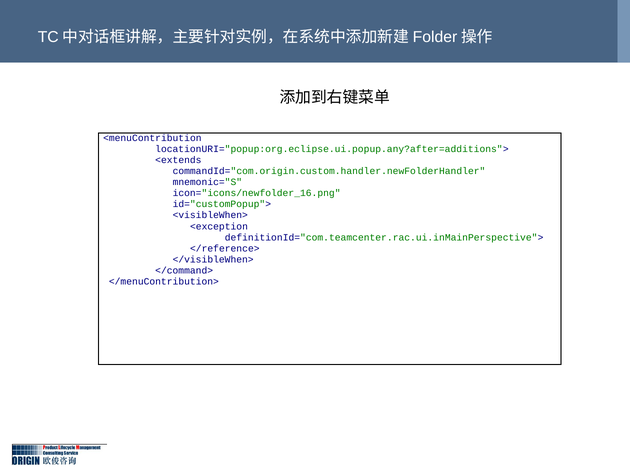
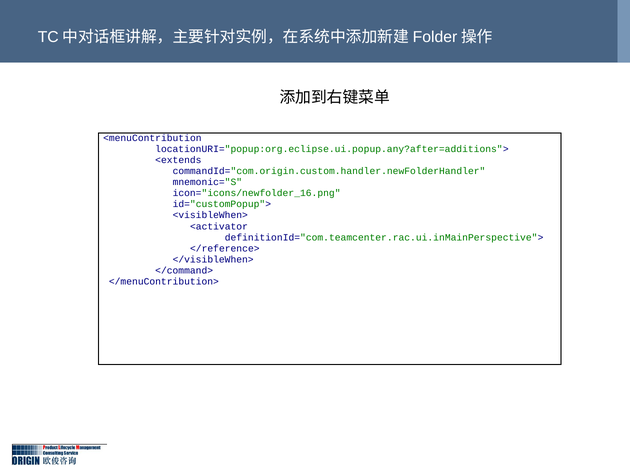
<exception: <exception -> <activator
